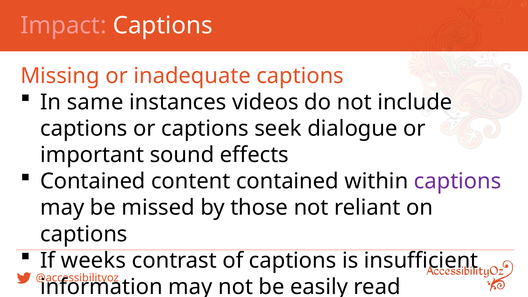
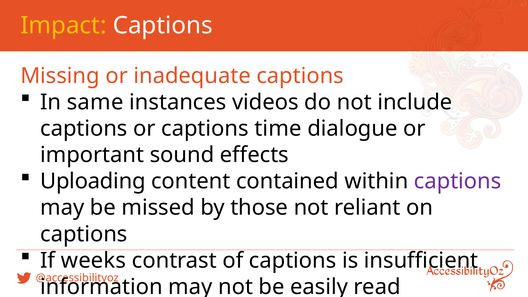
Impact colour: pink -> yellow
seek: seek -> time
Contained at (93, 181): Contained -> Uploading
